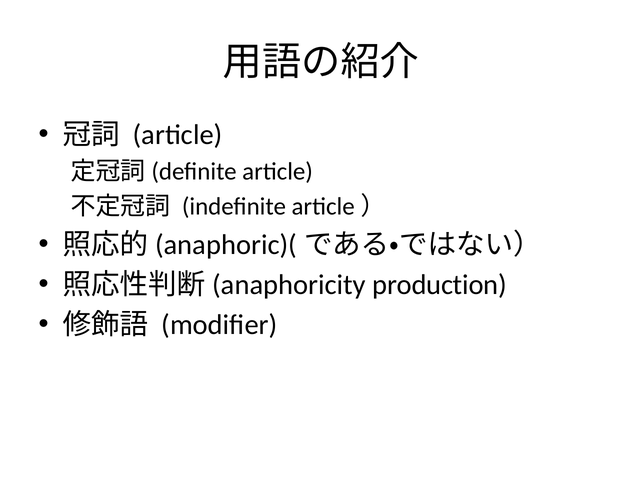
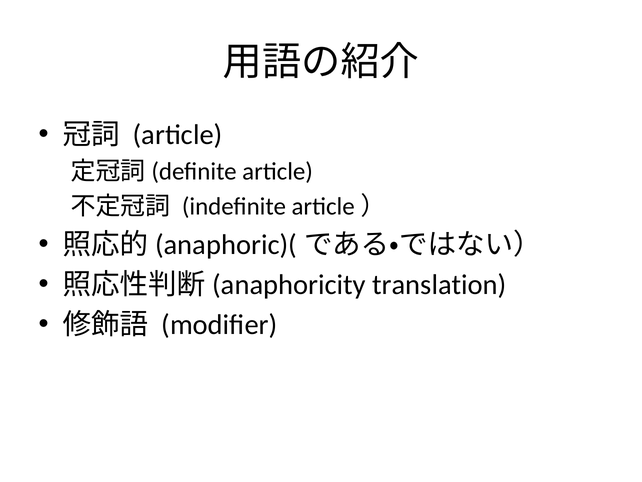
production: production -> translation
